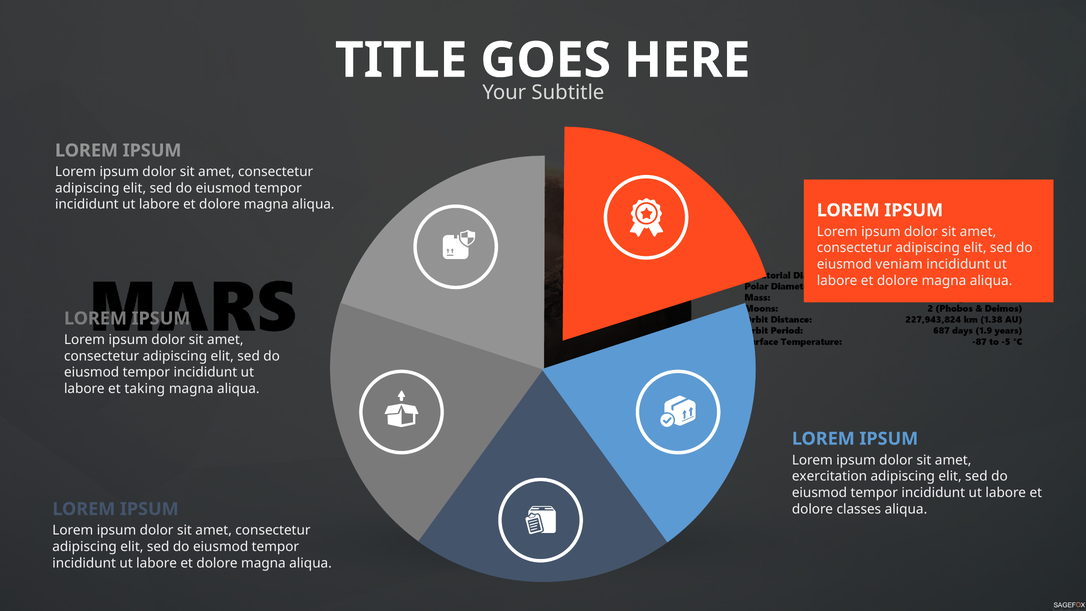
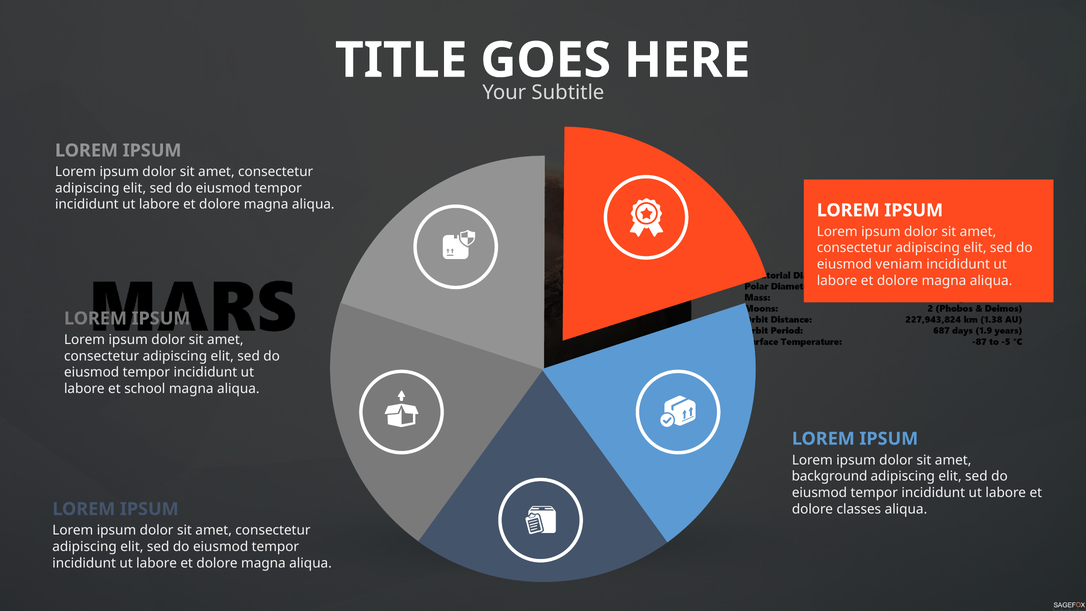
taking: taking -> school
exercitation: exercitation -> background
